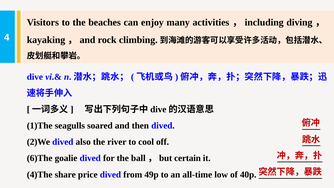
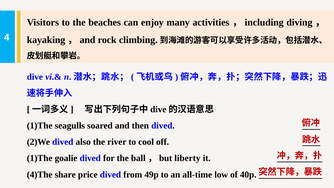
6)The at (40, 158): 6)The -> 1)The
certain: certain -> liberty
